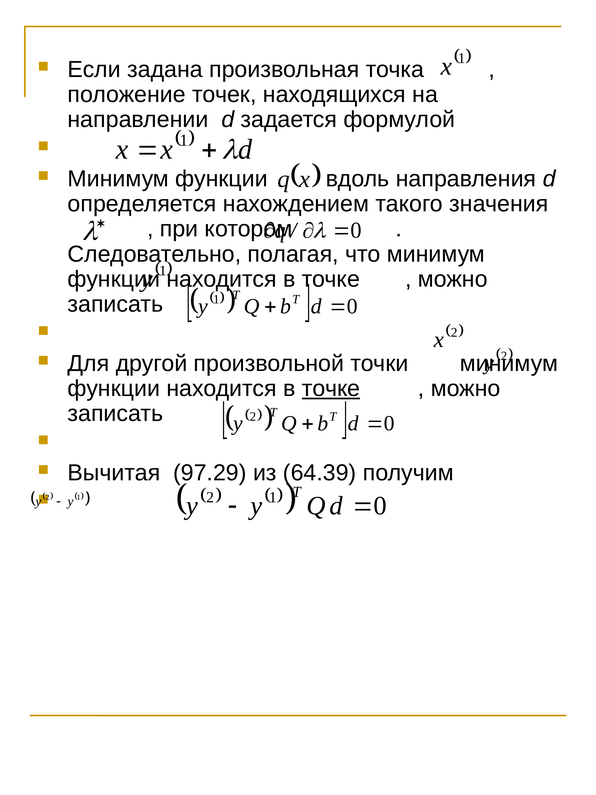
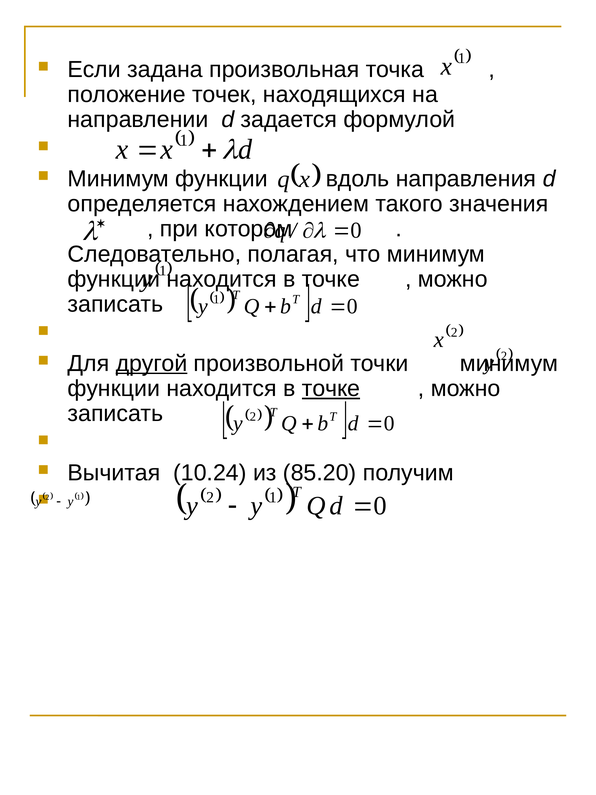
другой underline: none -> present
97.29: 97.29 -> 10.24
64.39: 64.39 -> 85.20
